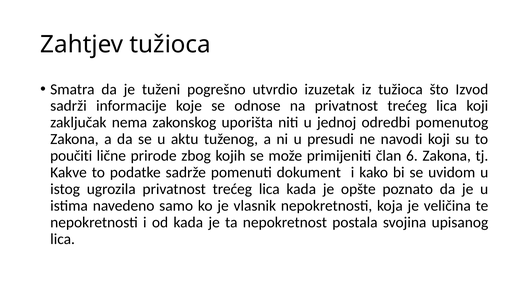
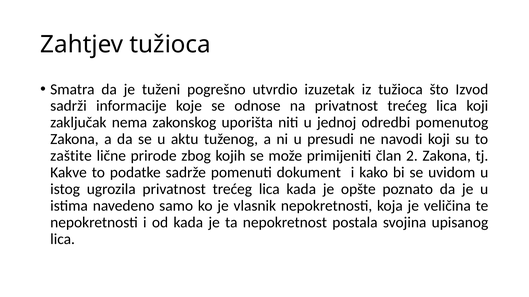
poučiti: poučiti -> zaštite
6: 6 -> 2
